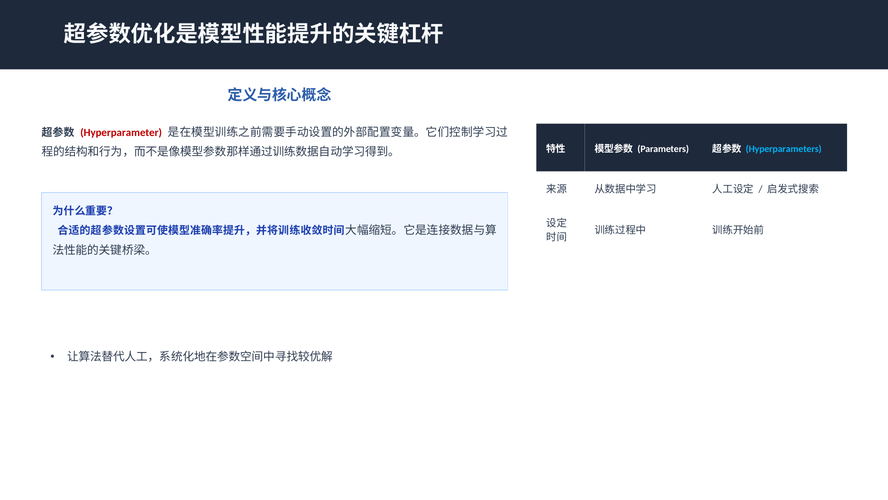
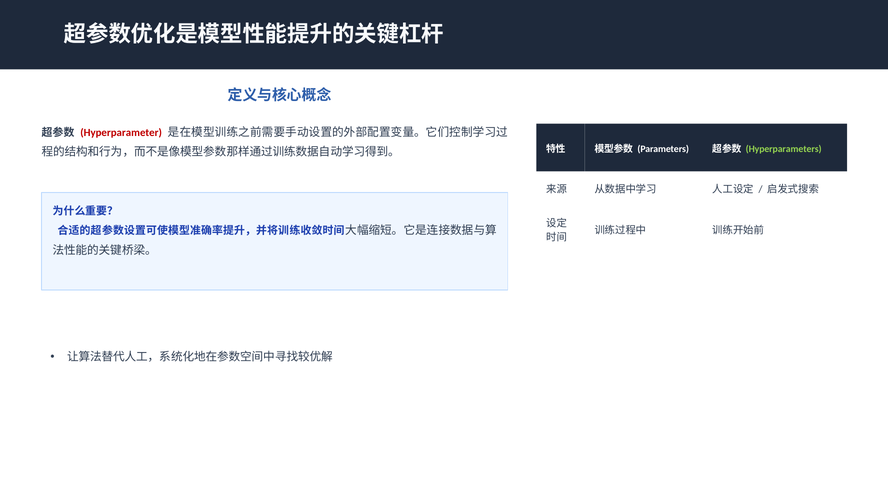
Hyperparameters colour: light blue -> light green
